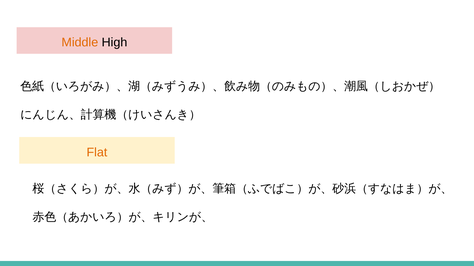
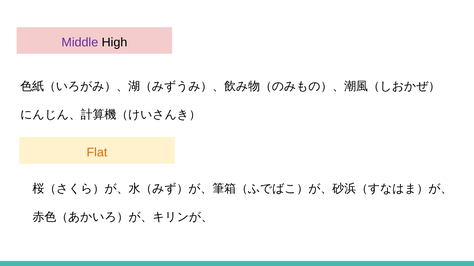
Middle colour: orange -> purple
